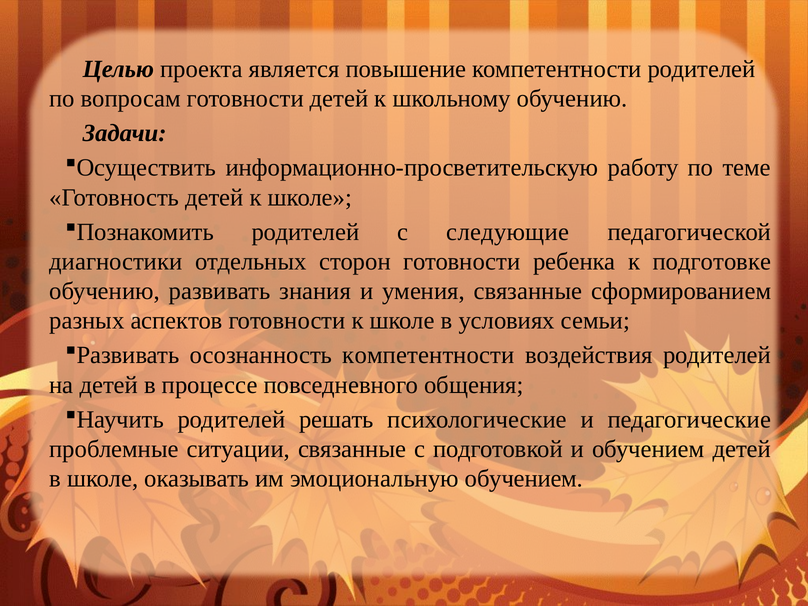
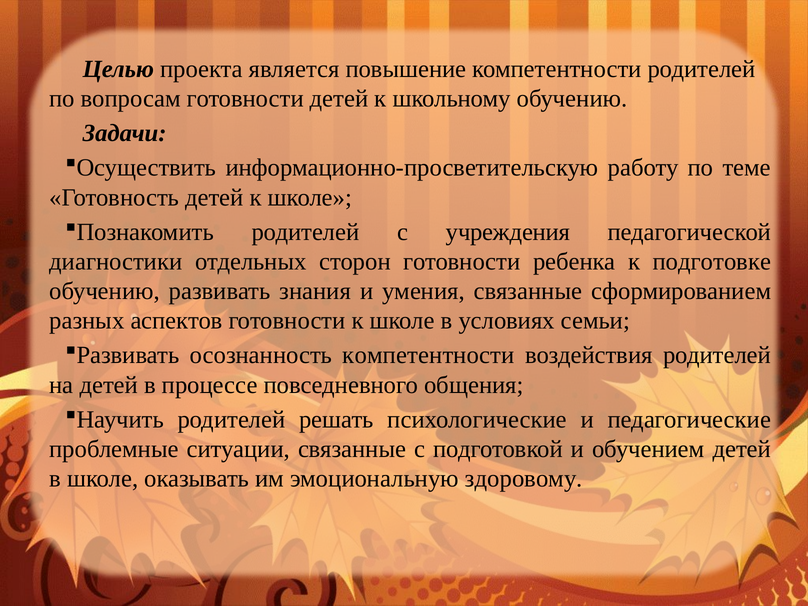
следующие: следующие -> учреждения
эмоциональную обучением: обучением -> здоровому
